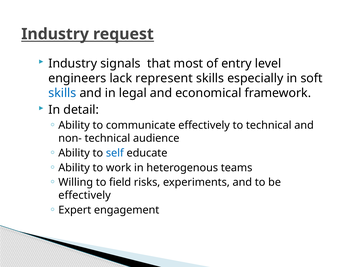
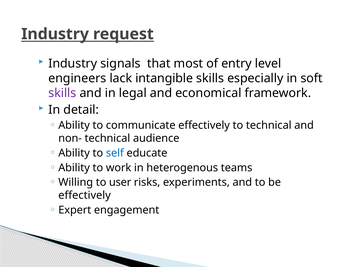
represent: represent -> intangible
skills at (62, 93) colour: blue -> purple
field: field -> user
